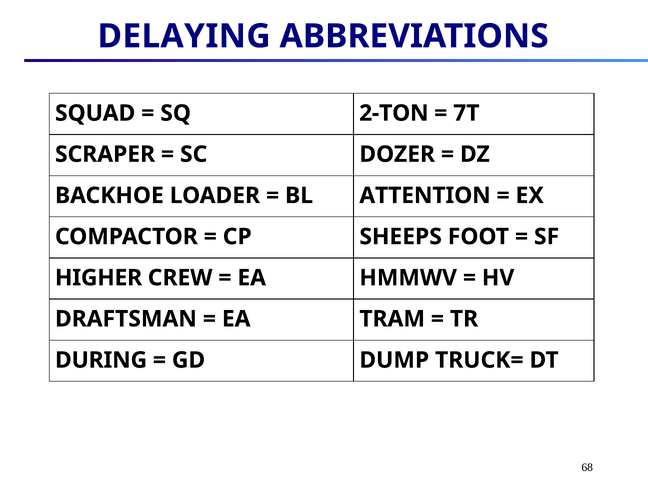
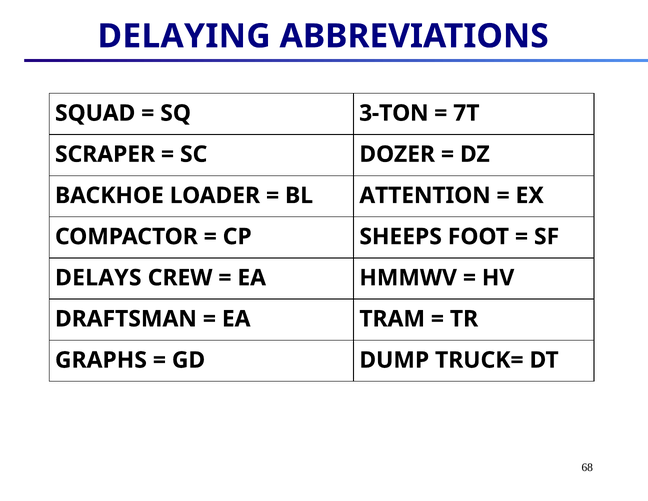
2-TON: 2-TON -> 3-TON
HIGHER: HIGHER -> DELAYS
DURING: DURING -> GRAPHS
